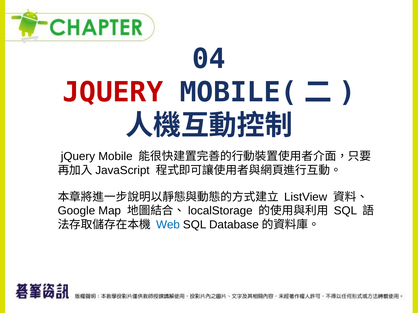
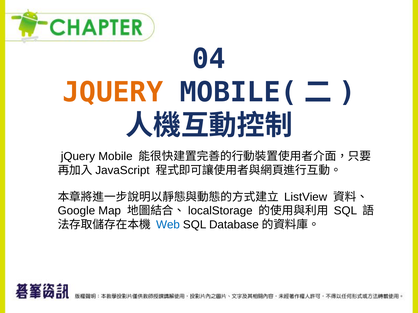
JQUERY at (113, 92) colour: red -> orange
